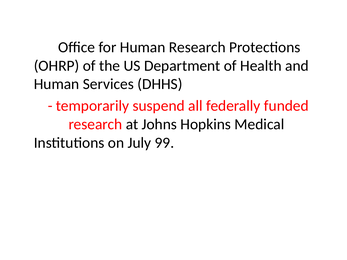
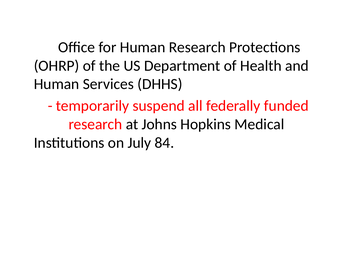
99: 99 -> 84
